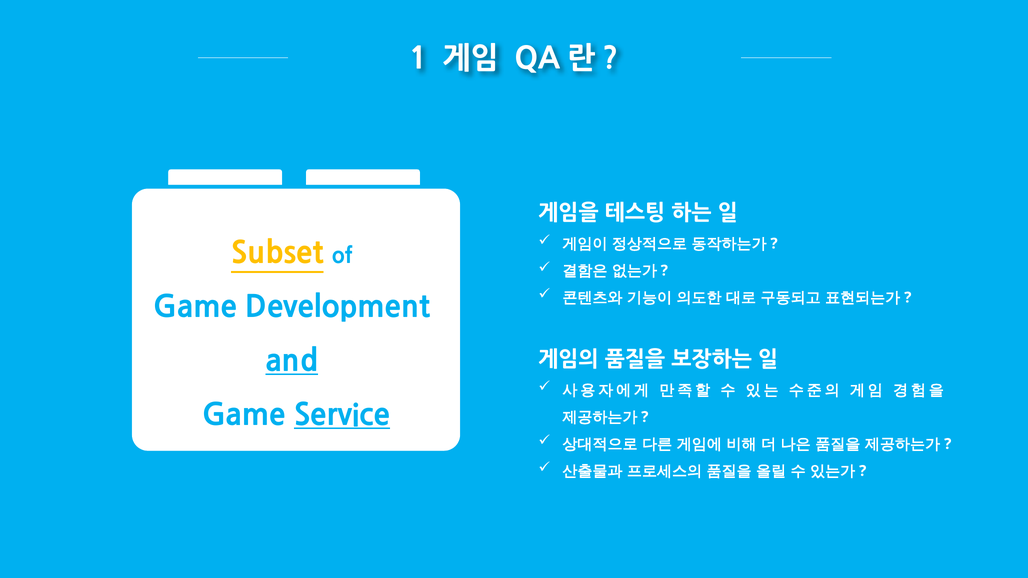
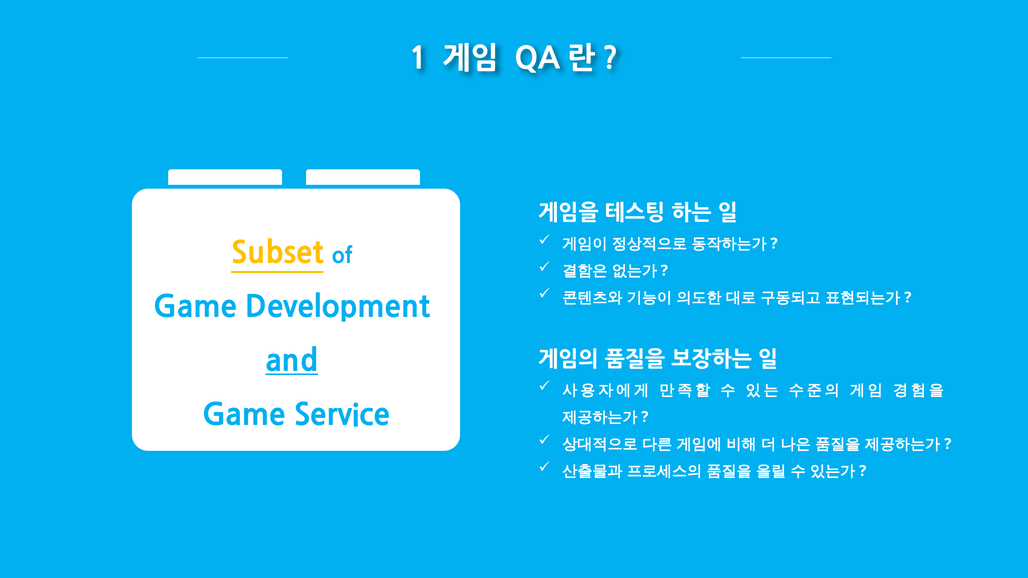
Service underline: present -> none
